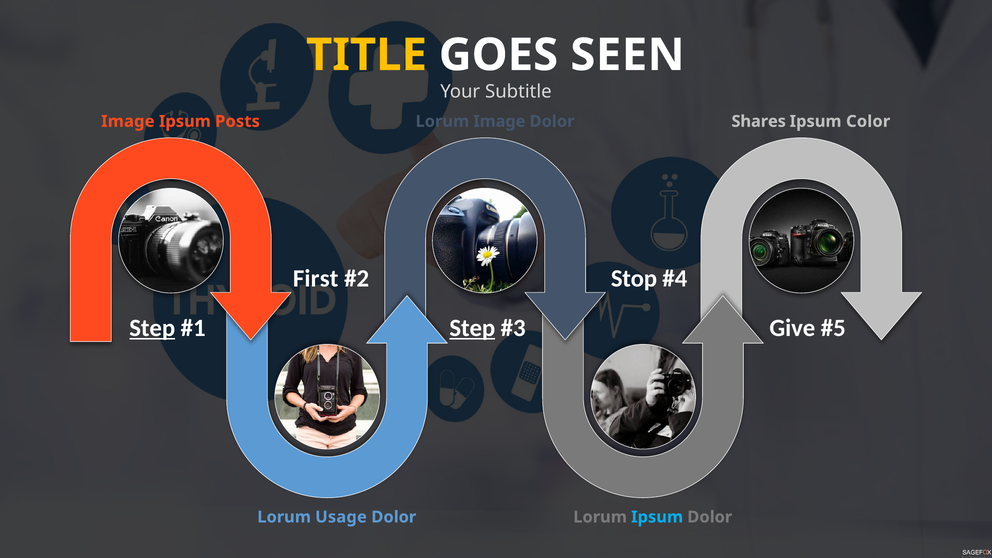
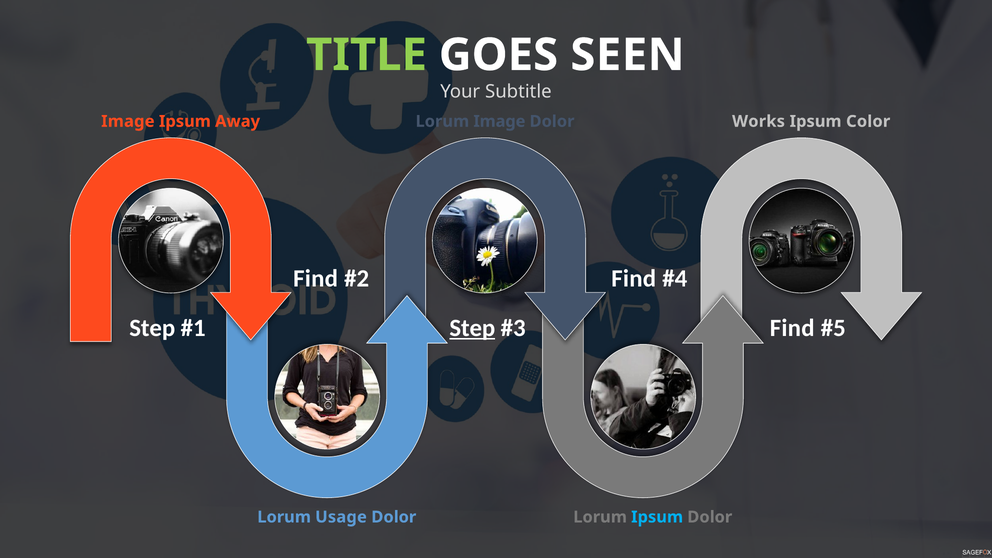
TITLE colour: yellow -> light green
Posts: Posts -> Away
Shares: Shares -> Works
First at (316, 279): First -> Find
Stop at (634, 279): Stop -> Find
Step at (152, 328) underline: present -> none
Give at (792, 328): Give -> Find
